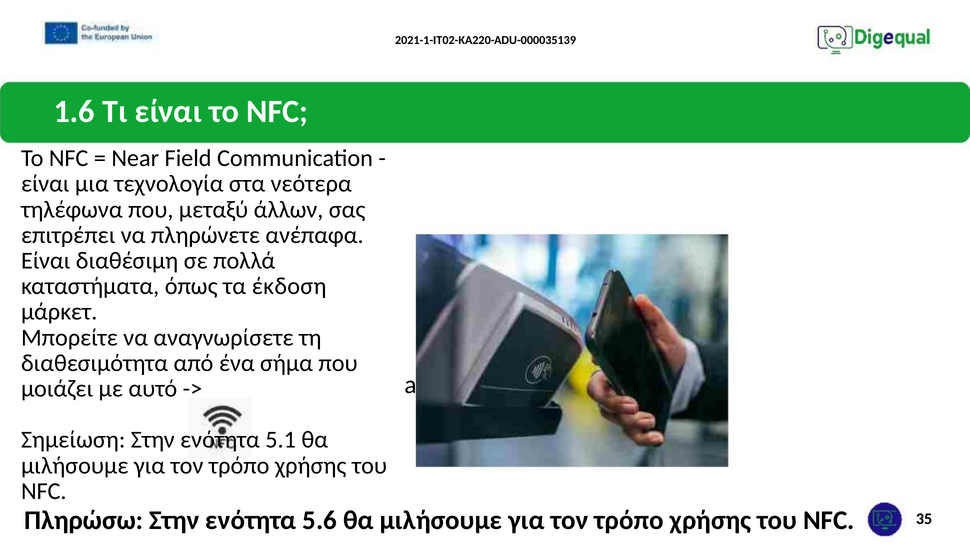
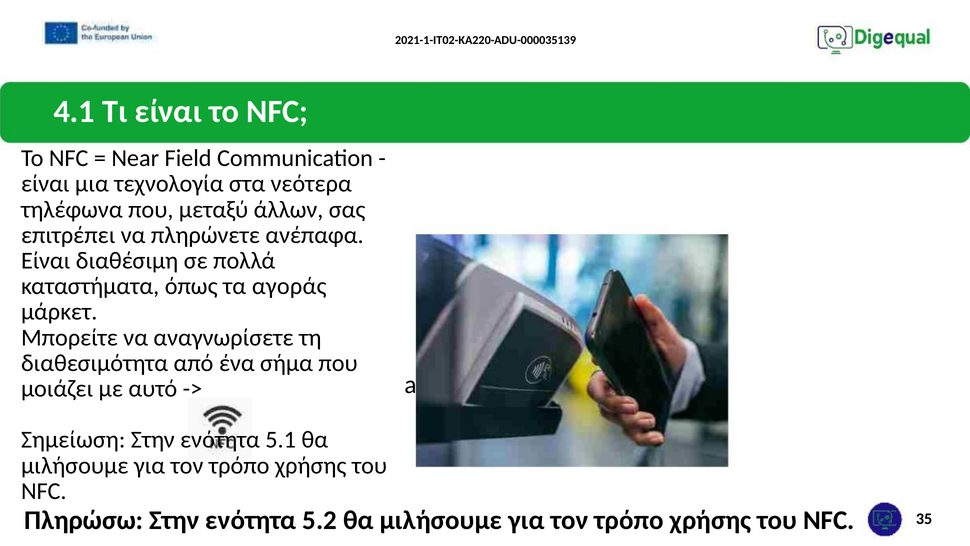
1.6: 1.6 -> 4.1
έκδοση: έκδοση -> αγοράς
5.6: 5.6 -> 5.2
